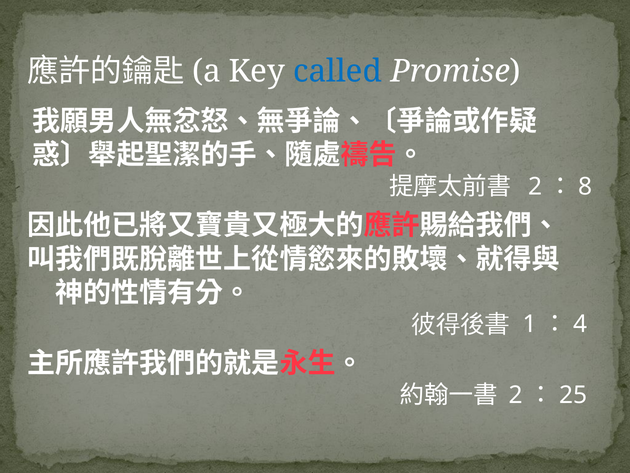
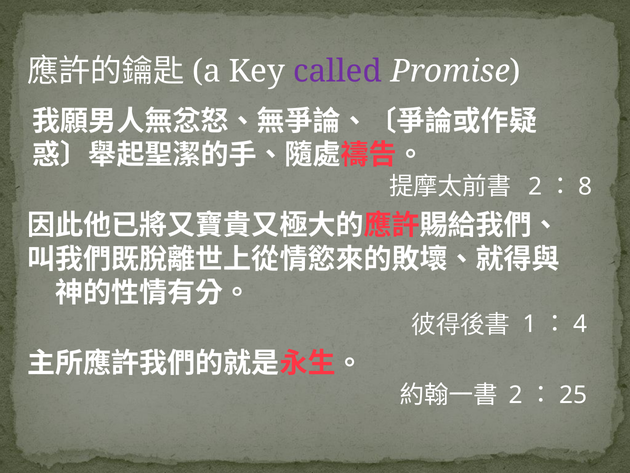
called colour: blue -> purple
